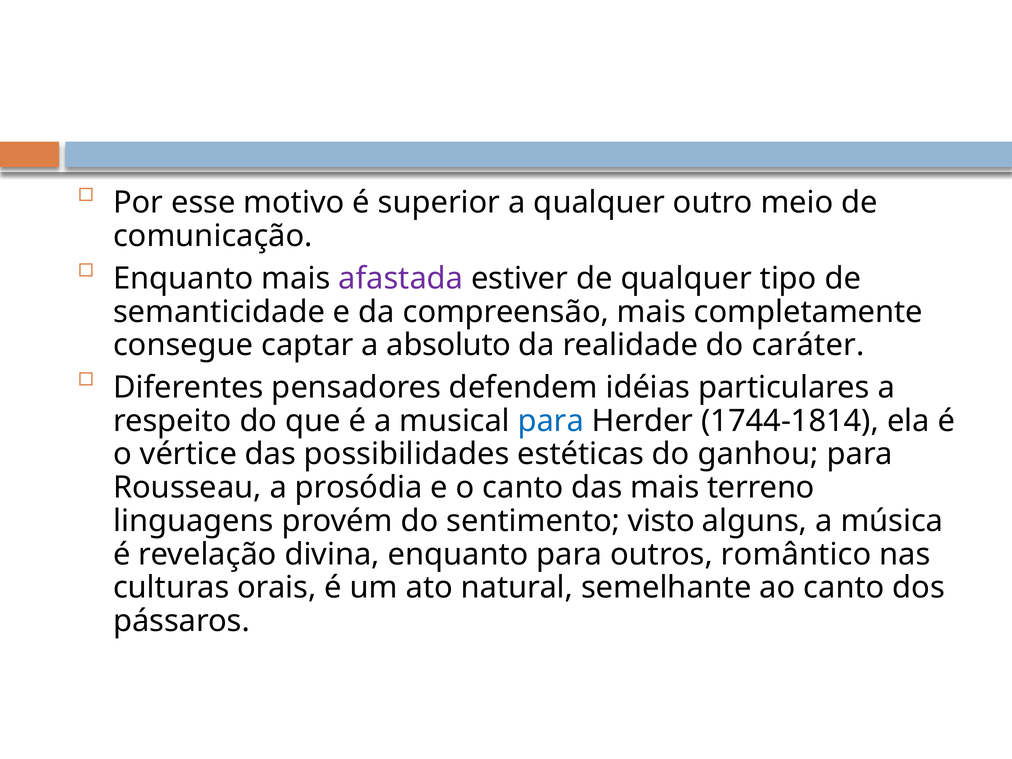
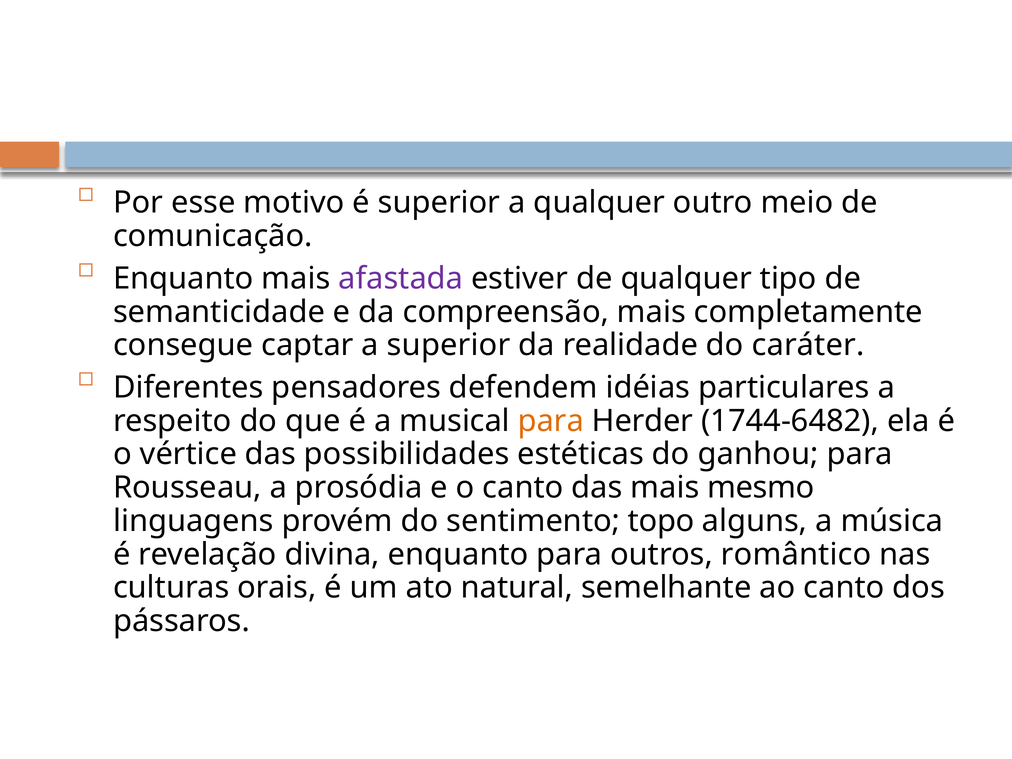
a absoluto: absoluto -> superior
para at (551, 421) colour: blue -> orange
1744-1814: 1744-1814 -> 1744-6482
terreno: terreno -> mesmo
visto: visto -> topo
